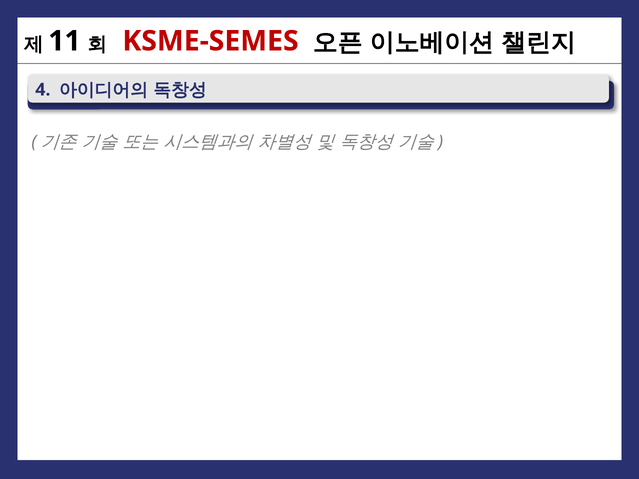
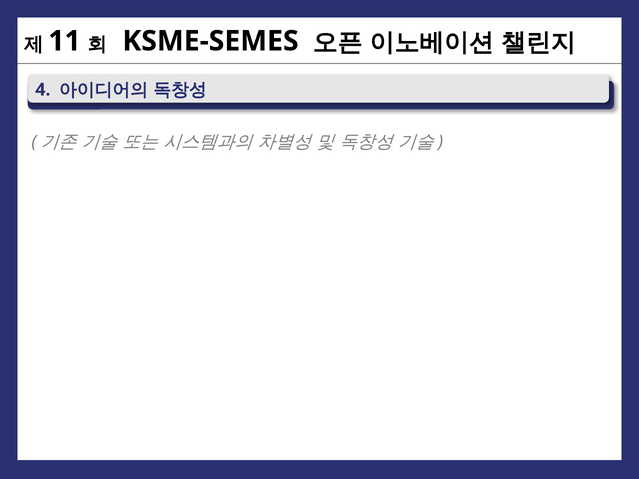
KSME-SEMES colour: red -> black
